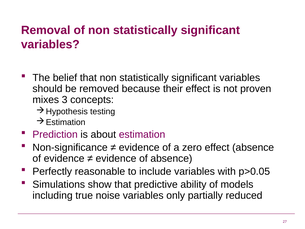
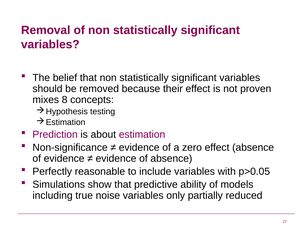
3: 3 -> 8
